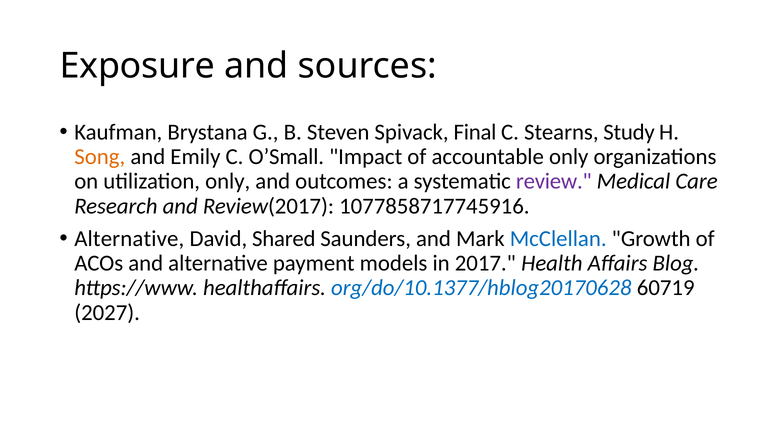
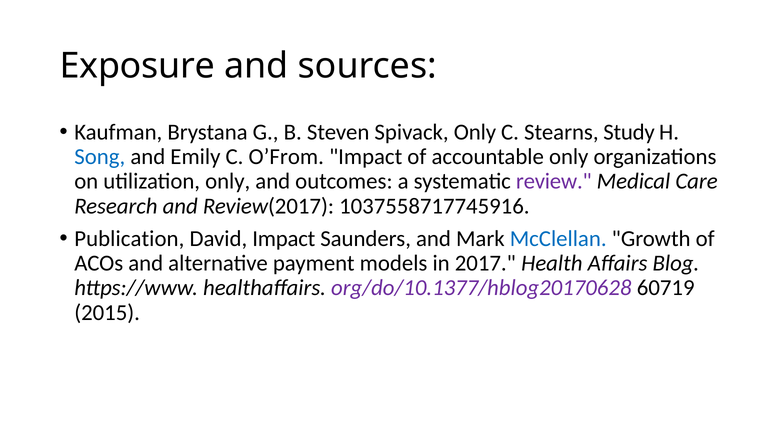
Spivack Final: Final -> Only
Song colour: orange -> blue
O’Small: O’Small -> O’From
1077858717745916: 1077858717745916 -> 1037558717745916
Alternative at (129, 239): Alternative -> Publication
David Shared: Shared -> Impact
org/do/10.1377/hblog20170628 colour: blue -> purple
2027: 2027 -> 2015
